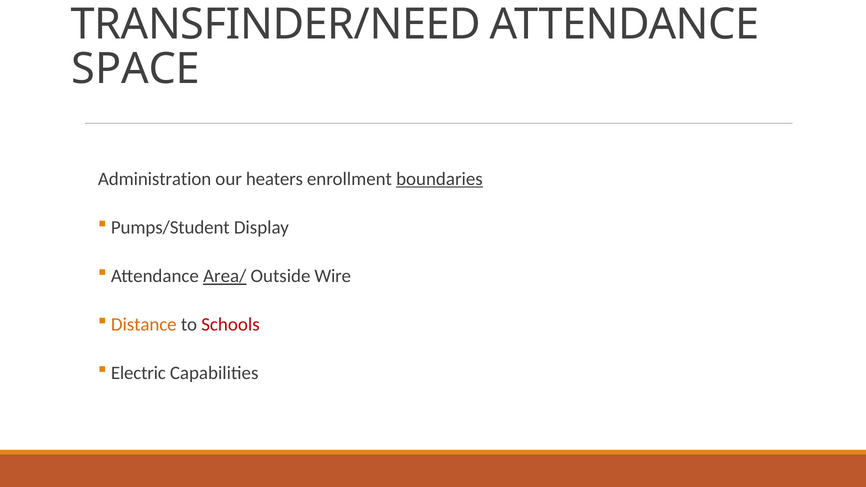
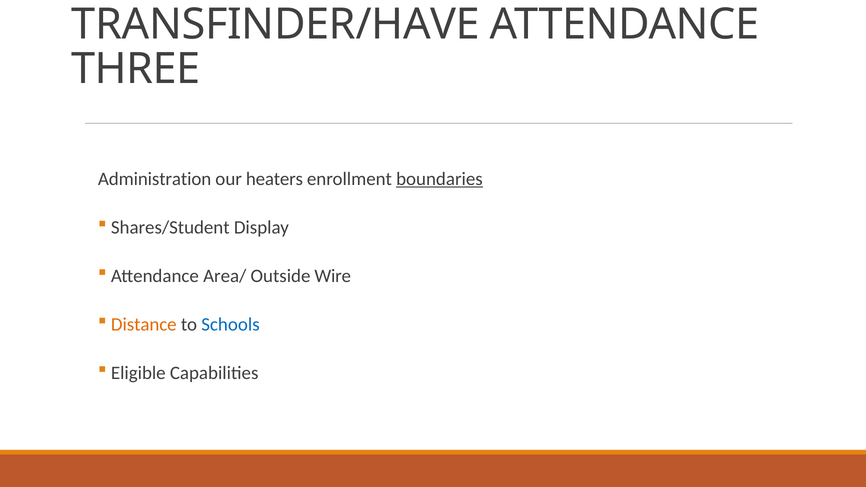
TRANSFINDER/NEED: TRANSFINDER/NEED -> TRANSFINDER/HAVE
SPACE: SPACE -> THREE
Pumps/Student: Pumps/Student -> Shares/Student
Area/ underline: present -> none
Schools colour: red -> blue
Electric: Electric -> Eligible
